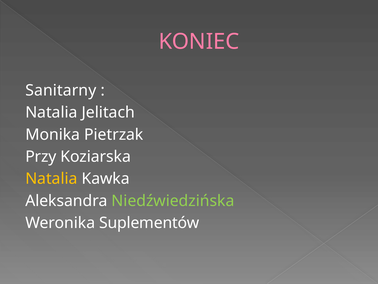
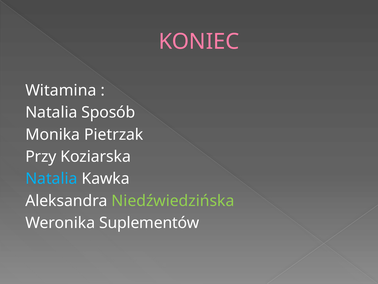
Sanitarny: Sanitarny -> Witamina
Jelitach: Jelitach -> Sposób
Natalia at (51, 178) colour: yellow -> light blue
